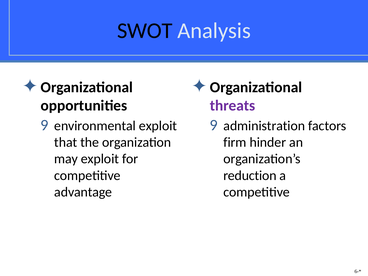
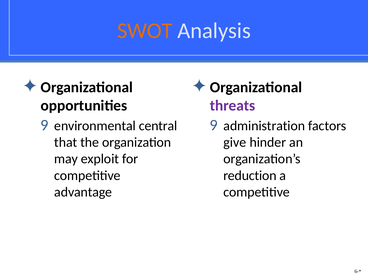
SWOT colour: black -> orange
environmental exploit: exploit -> central
firm: firm -> give
